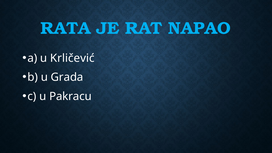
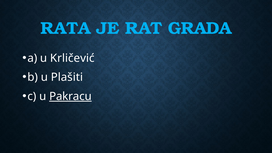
NAPAO: NAPAO -> GRADA
Grada: Grada -> Plašiti
Pakracu underline: none -> present
